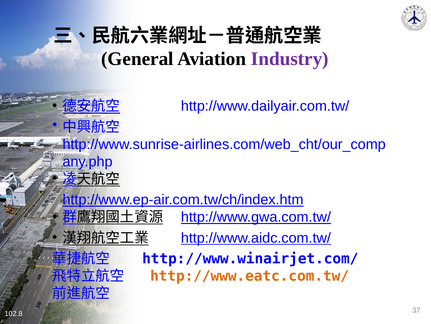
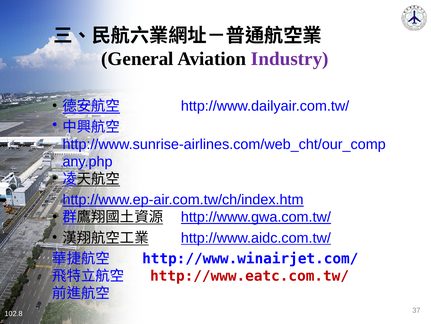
http://www.eatc.com.tw/ colour: orange -> red
